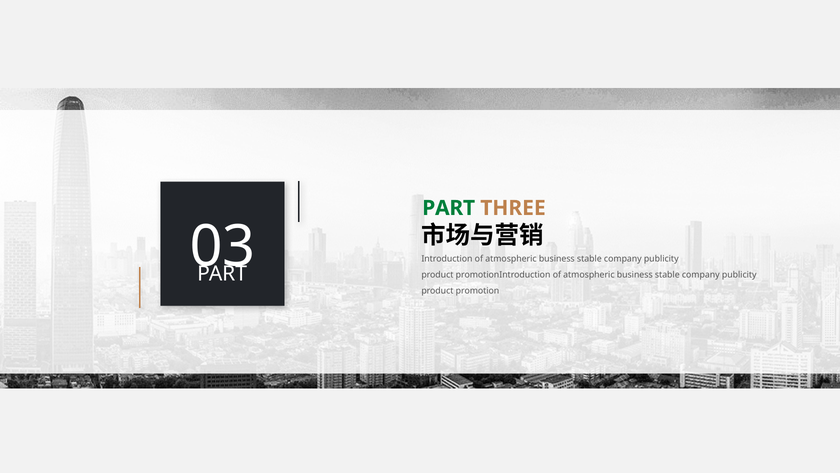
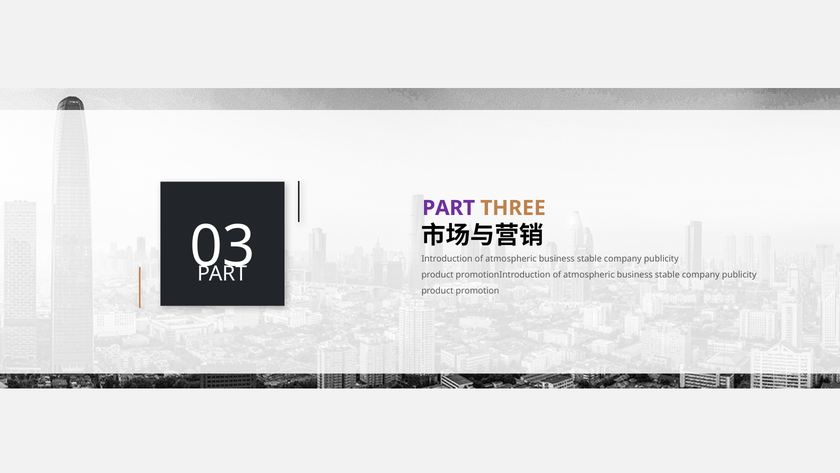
PART at (449, 208) colour: green -> purple
